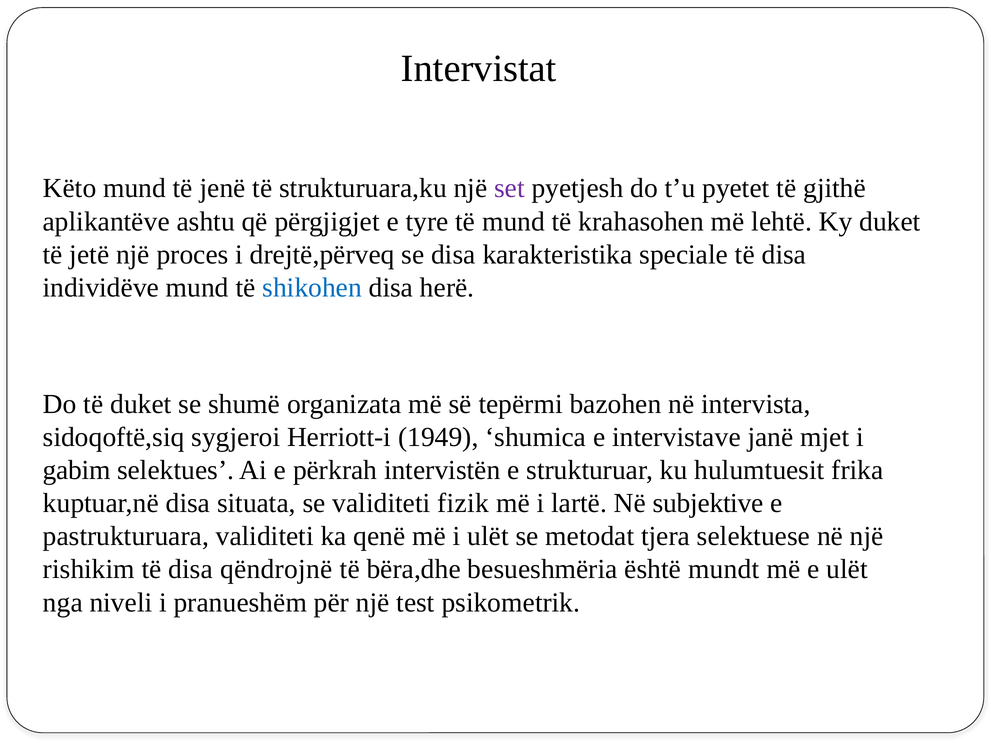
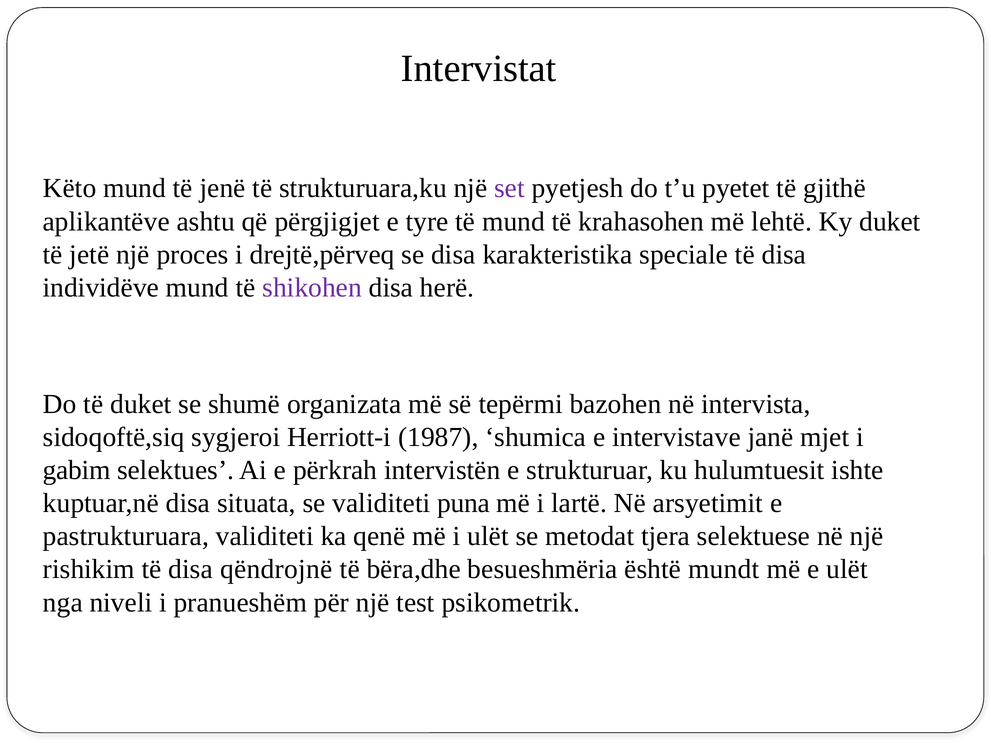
shikohen colour: blue -> purple
1949: 1949 -> 1987
frika: frika -> ishte
fizik: fizik -> puna
subjektive: subjektive -> arsyetimit
